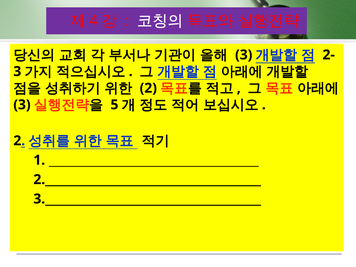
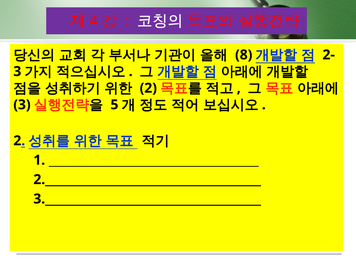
3 at (244, 55): 3 -> 8
